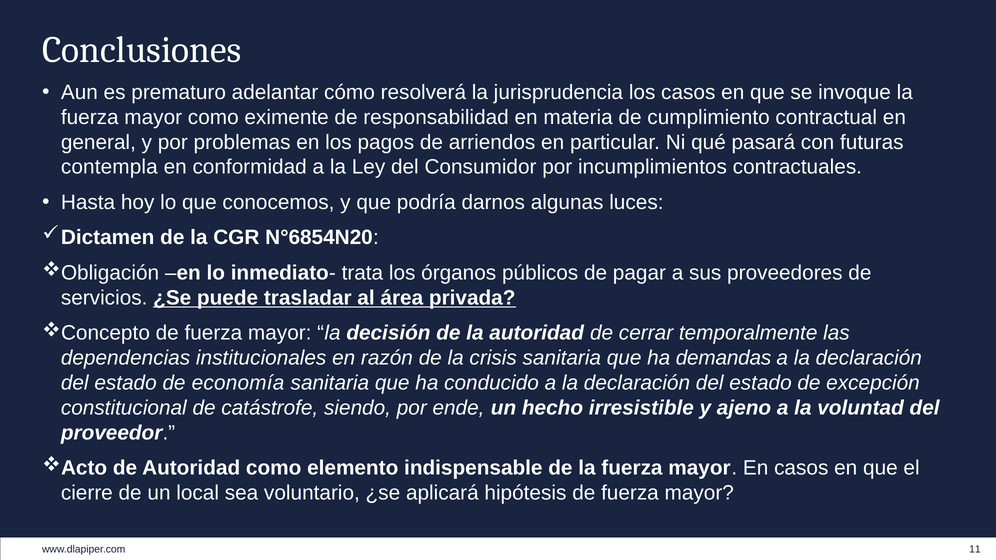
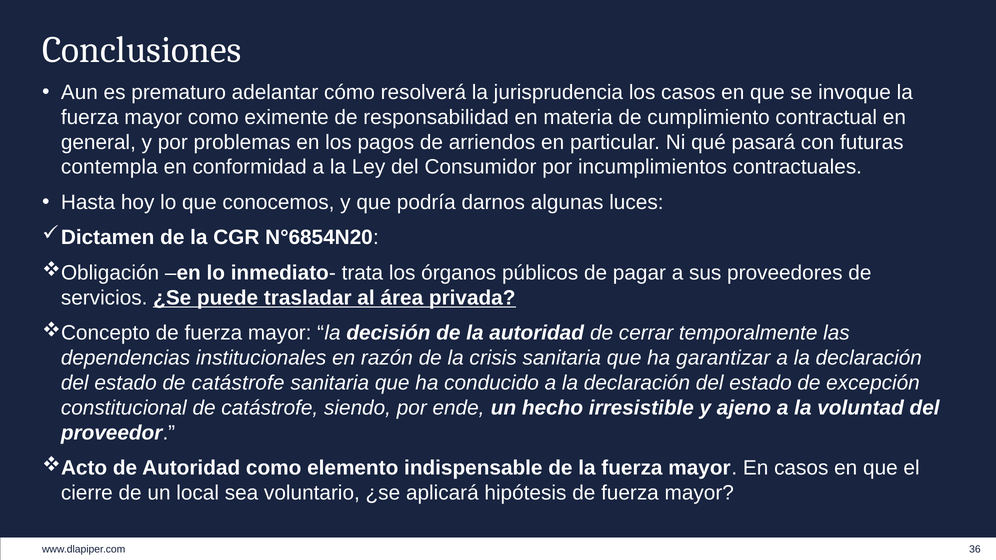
demandas: demandas -> garantizar
estado de economía: economía -> catástrofe
11: 11 -> 36
